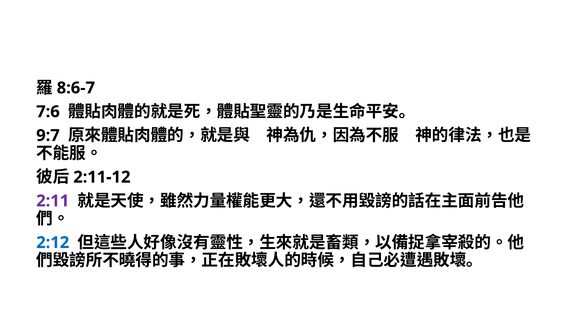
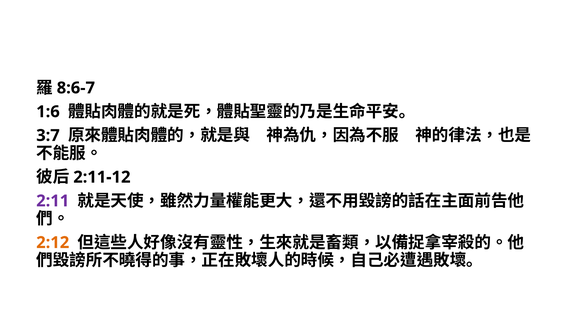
7:6: 7:6 -> 1:6
9:7: 9:7 -> 3:7
2:12 colour: blue -> orange
